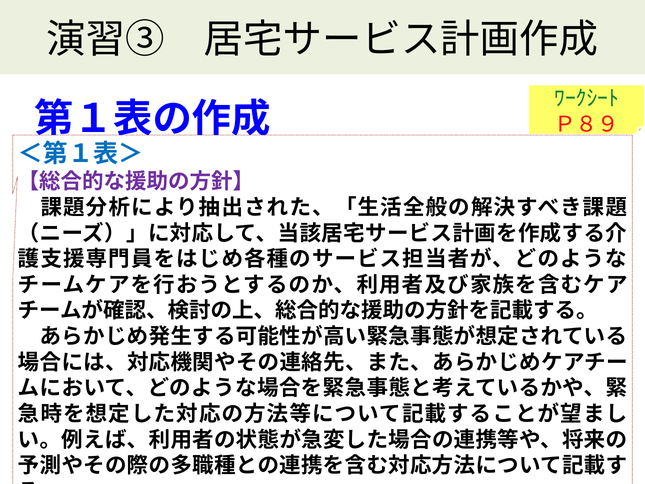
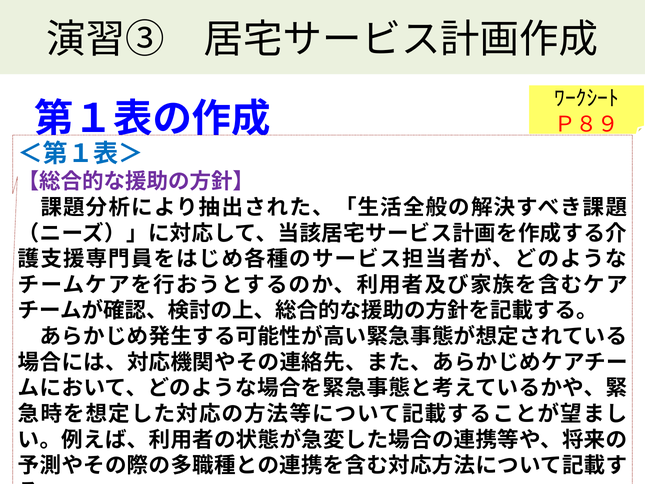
ﾜｰｸｼｰﾄ colour: green -> black
